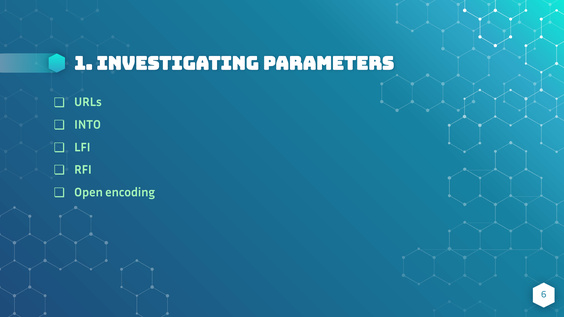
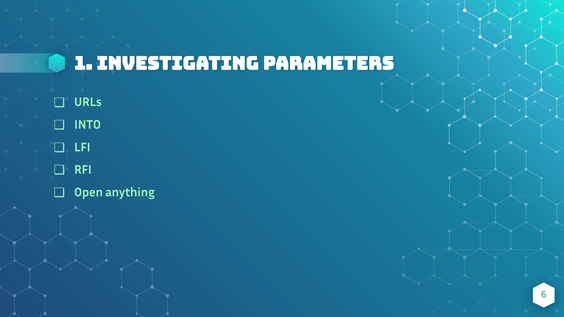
encoding: encoding -> anything
